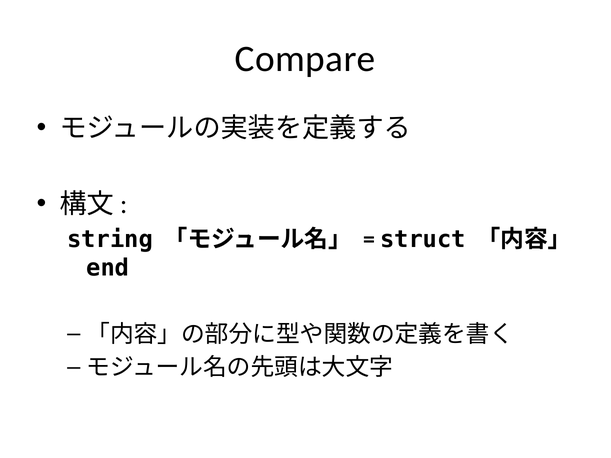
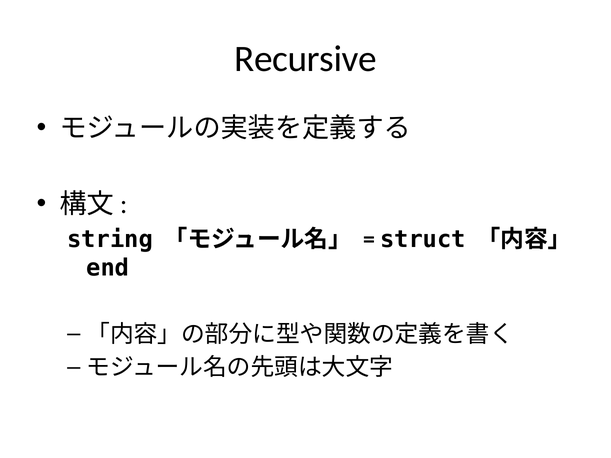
Compare: Compare -> Recursive
